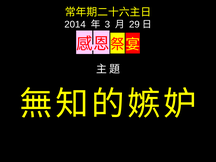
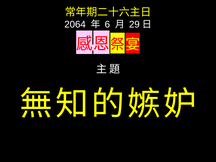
2014: 2014 -> 2064
3: 3 -> 6
